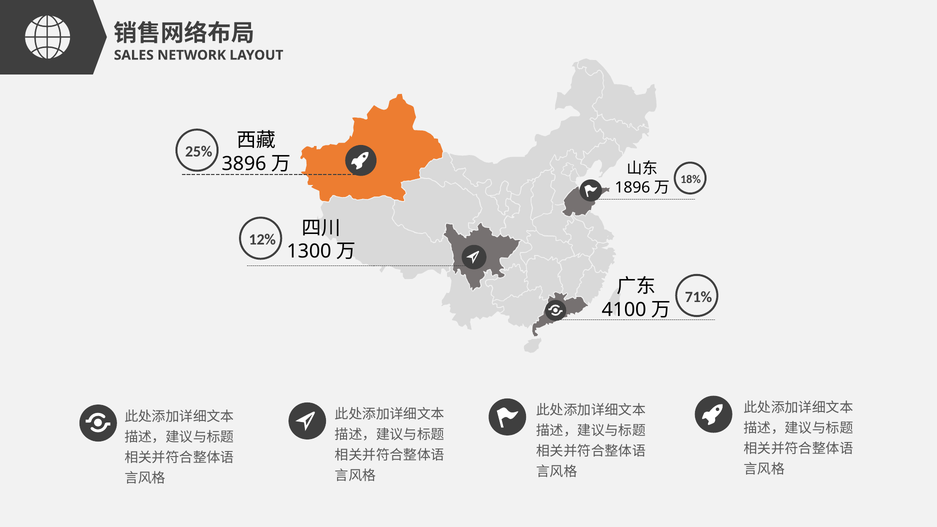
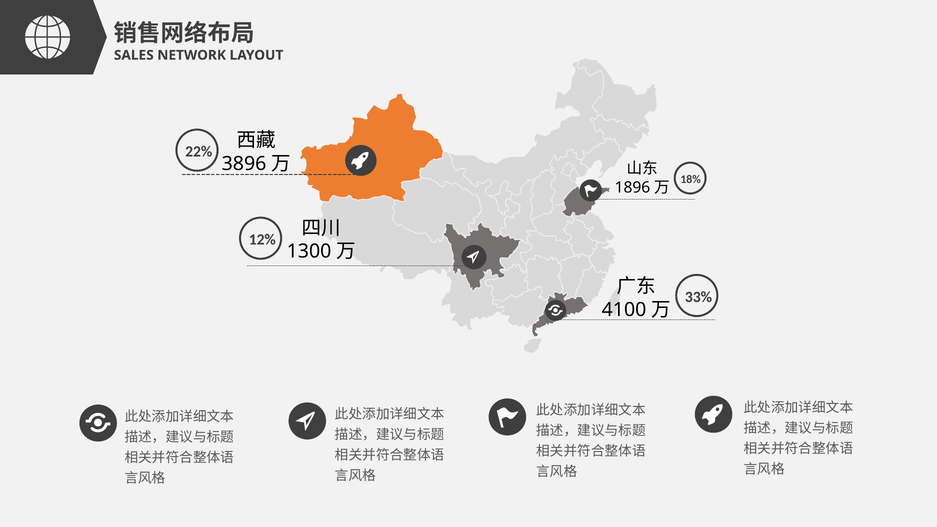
25%: 25% -> 22%
71%: 71% -> 33%
